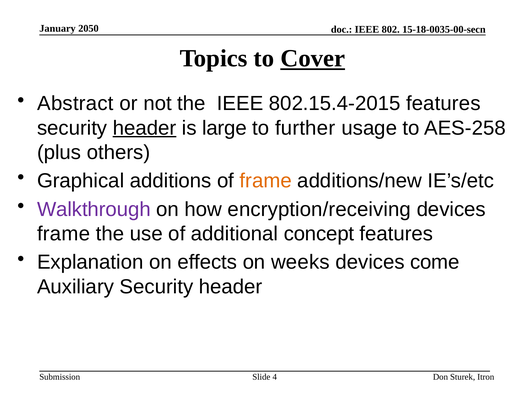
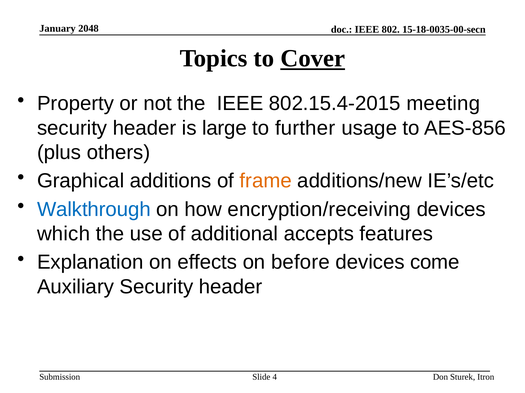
2050: 2050 -> 2048
Abstract: Abstract -> Property
802.15.4-2015 features: features -> meeting
header at (145, 128) underline: present -> none
AES-258: AES-258 -> AES-856
Walkthrough colour: purple -> blue
frame at (64, 234): frame -> which
concept: concept -> accepts
weeks: weeks -> before
